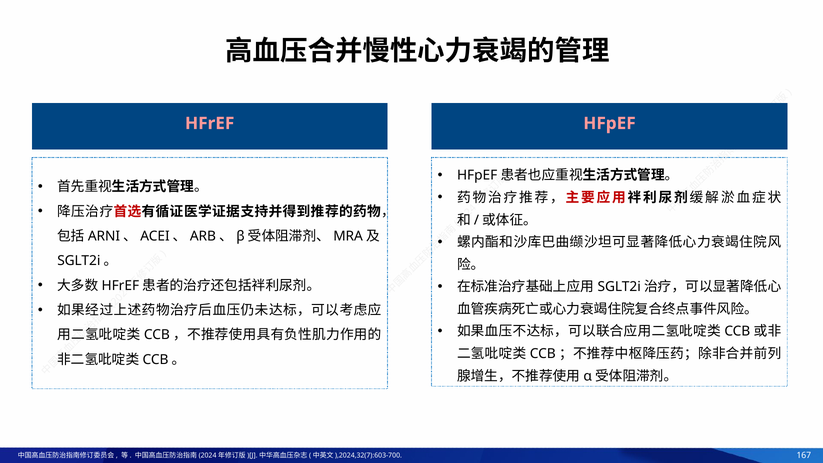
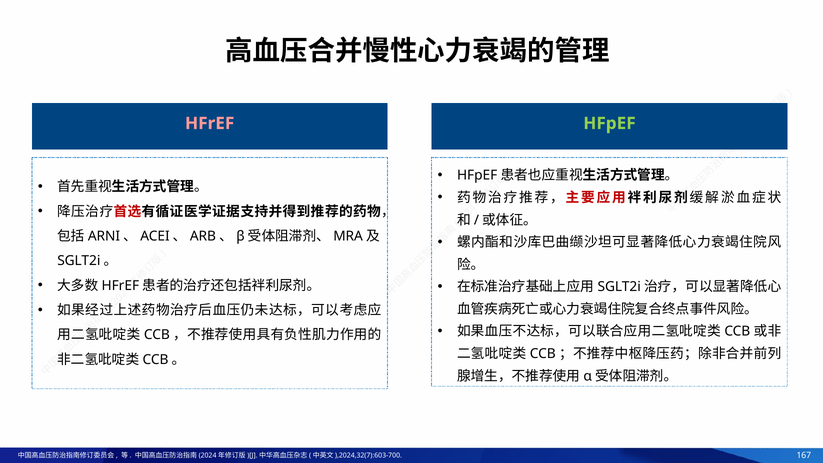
HFpEF colour: pink -> light green
